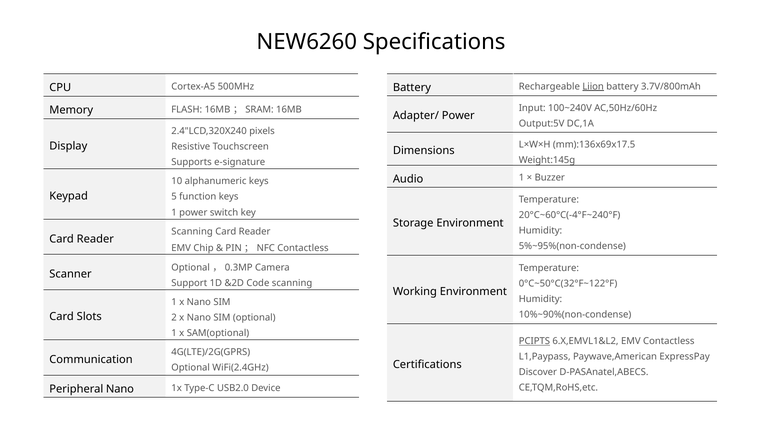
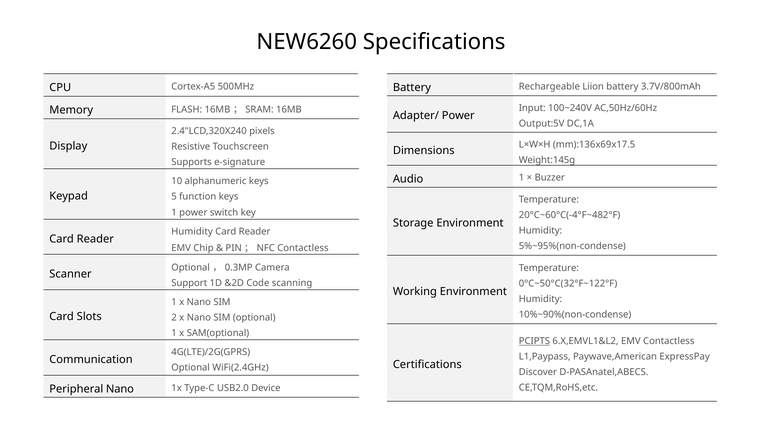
Liion underline: present -> none
20°C~60°C(-4°F~240°F: 20°C~60°C(-4°F~240°F -> 20°C~60°C(-4°F~482°F
Scanning at (192, 231): Scanning -> Humidity
